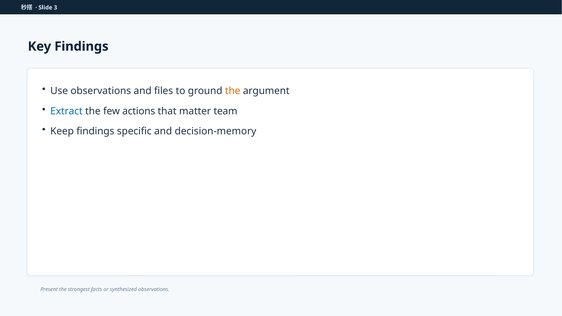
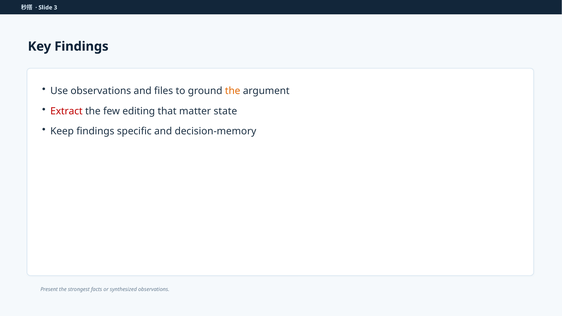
Extract colour: blue -> red
actions: actions -> editing
team: team -> state
